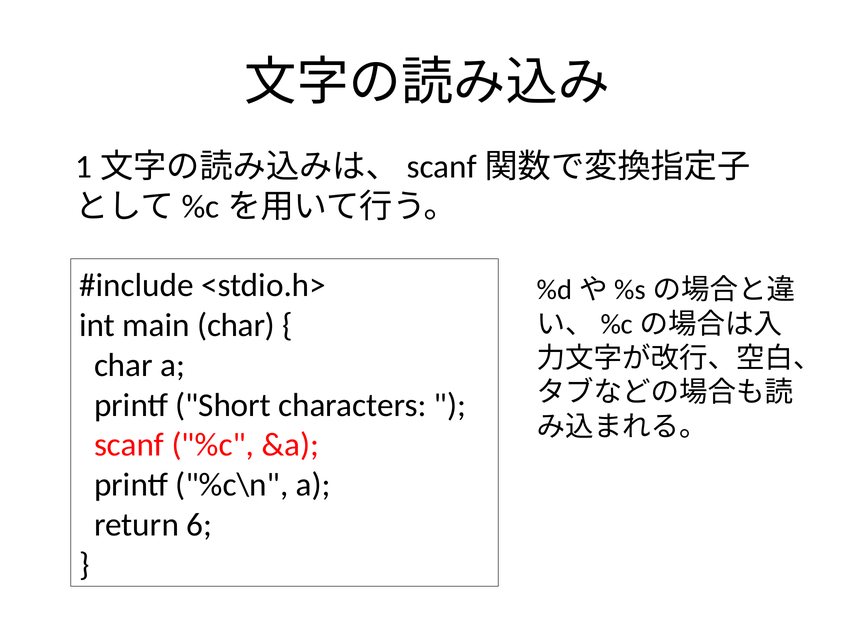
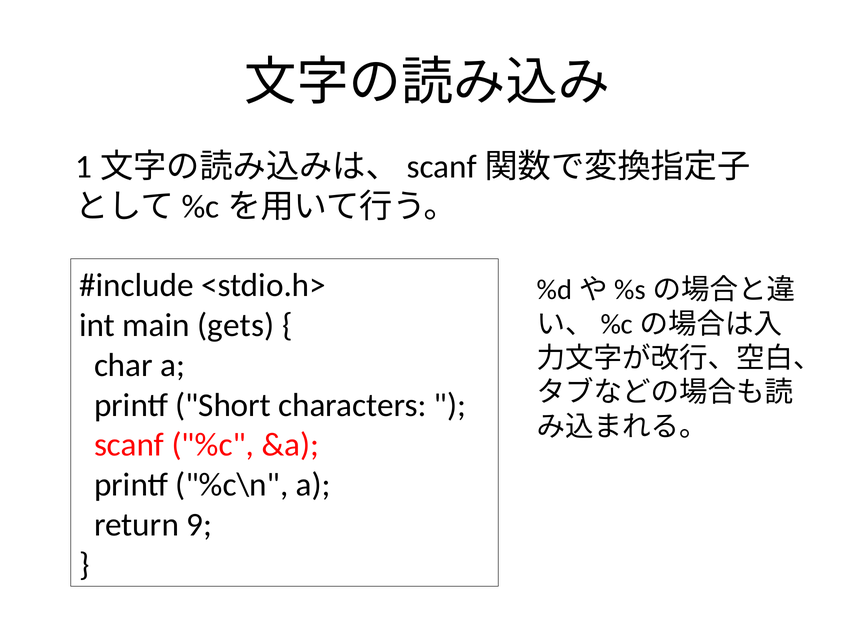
main char: char -> gets
6: 6 -> 9
